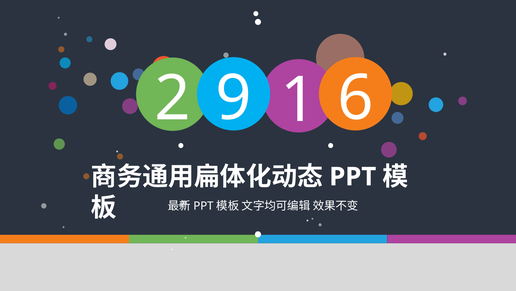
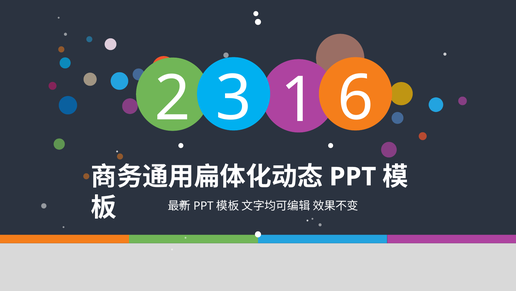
9: 9 -> 3
